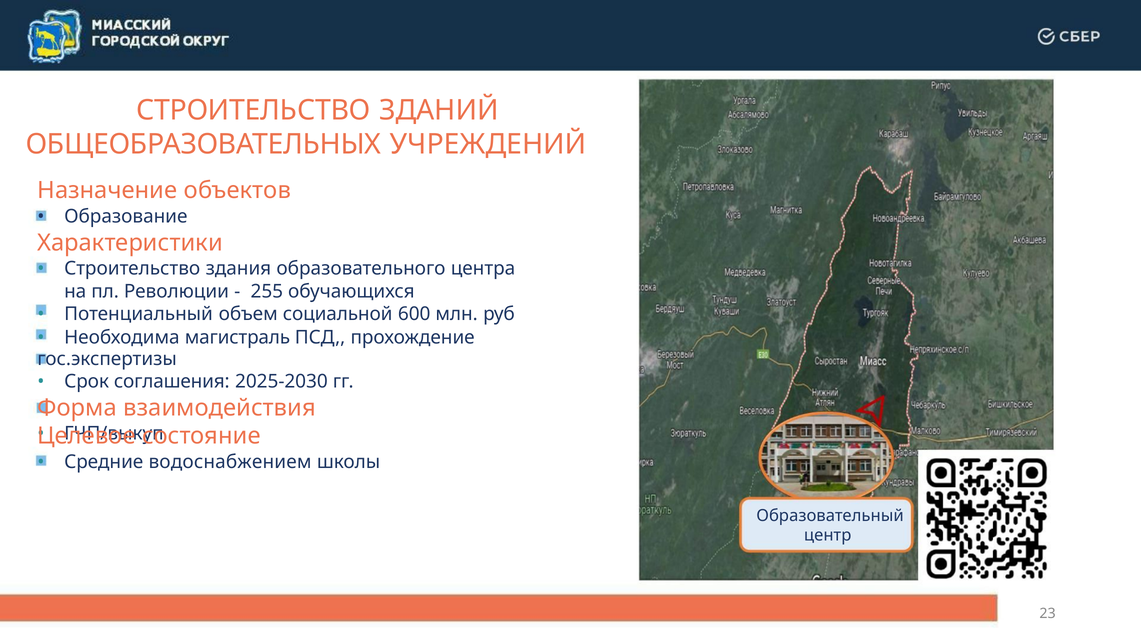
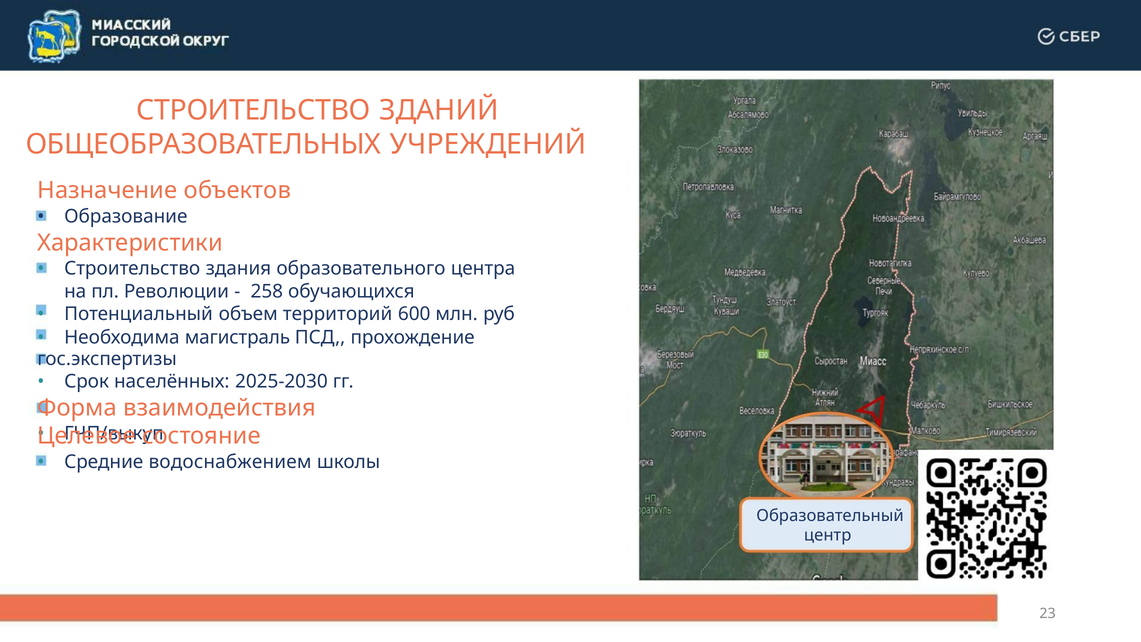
255: 255 -> 258
социальной: социальной -> территорий
соглашения: соглашения -> населённых
